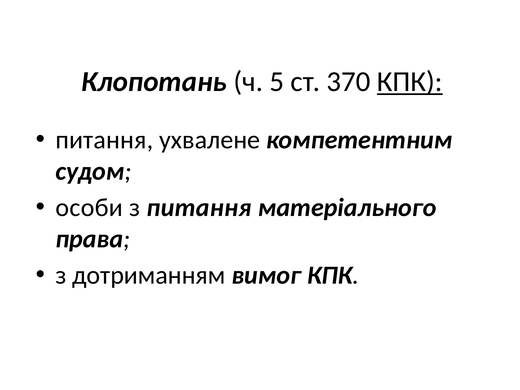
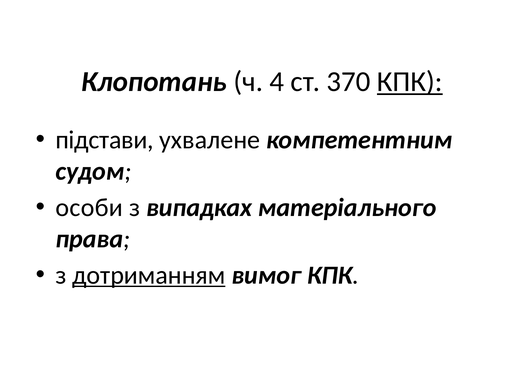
5: 5 -> 4
питання at (104, 140): питання -> підстави
з питання: питання -> випадках
дотриманням underline: none -> present
